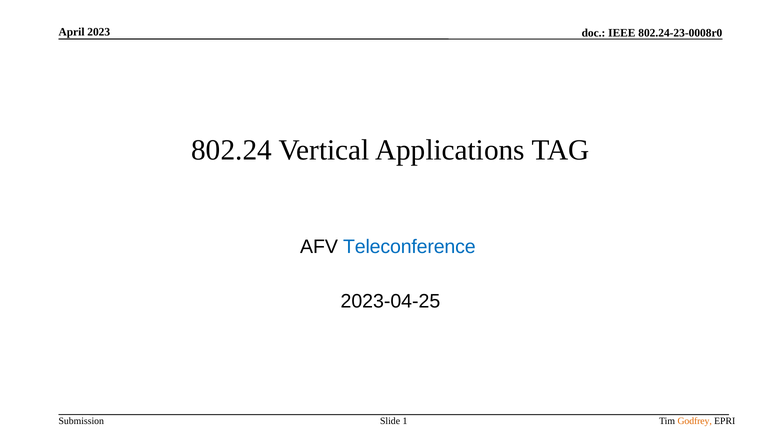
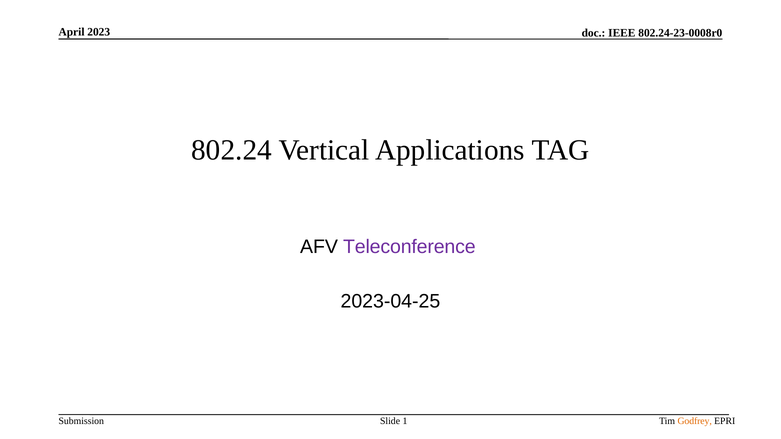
Teleconference colour: blue -> purple
